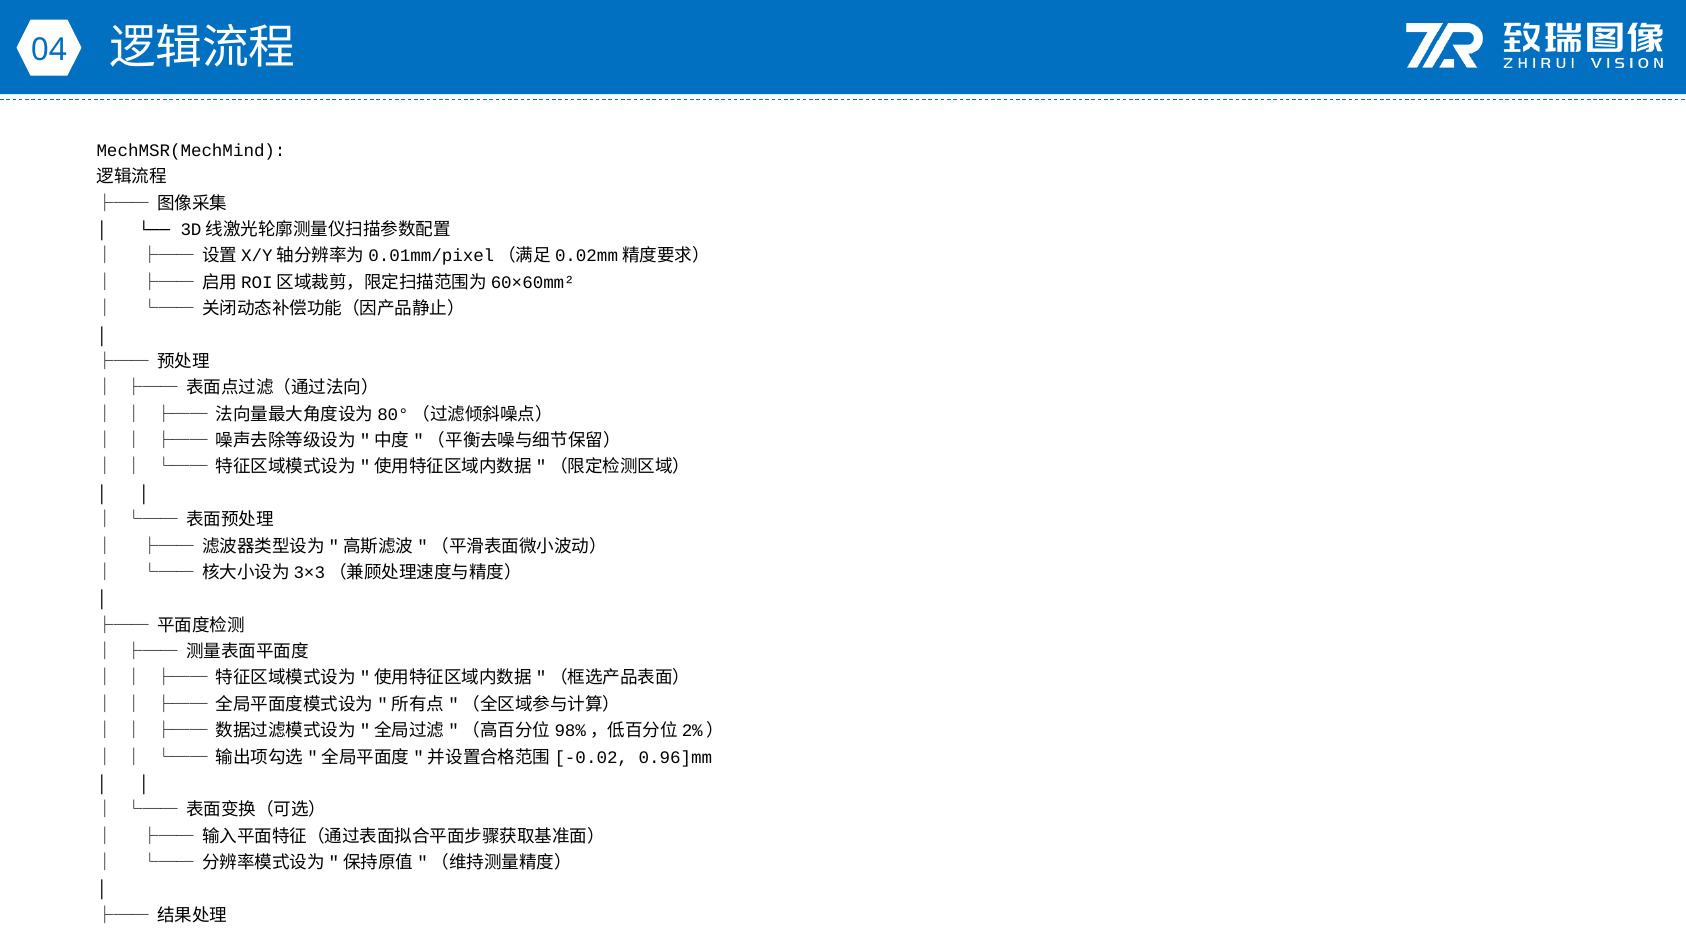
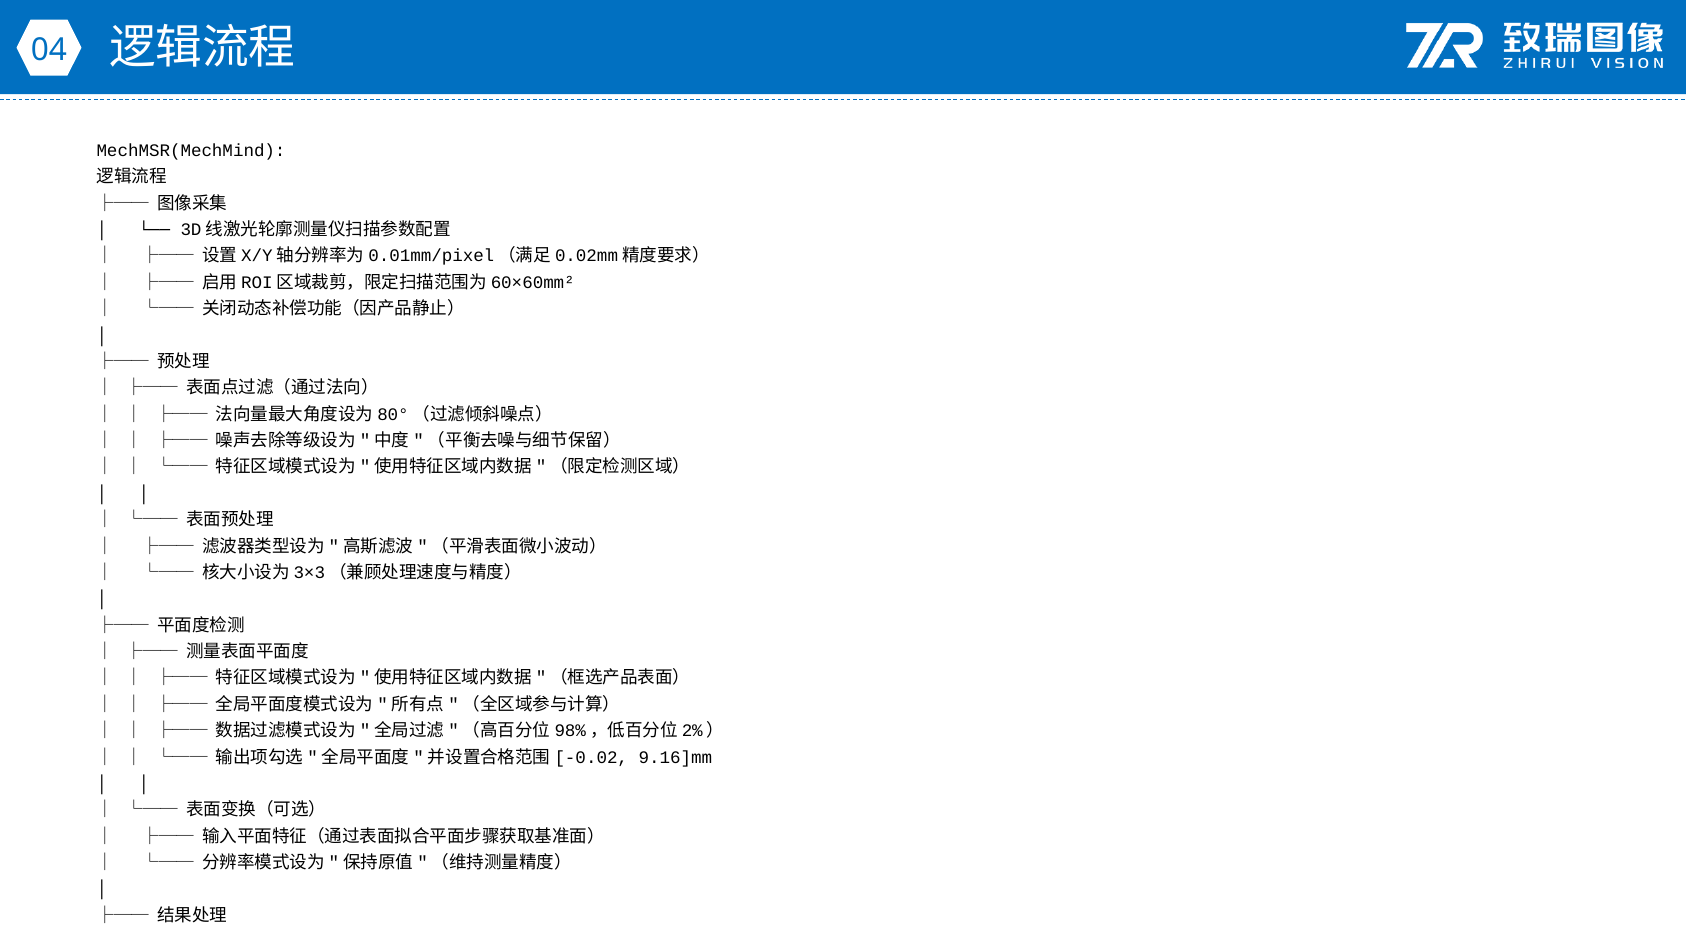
0.96]mm: 0.96]mm -> 9.16]mm
